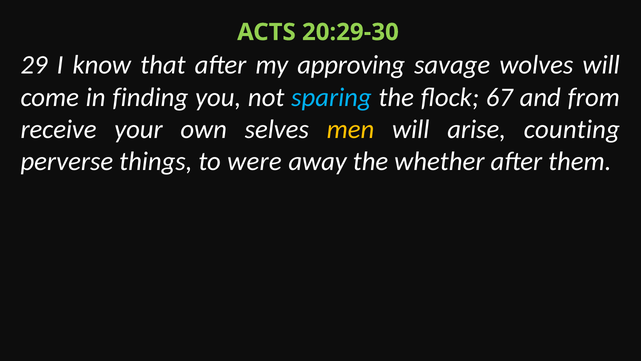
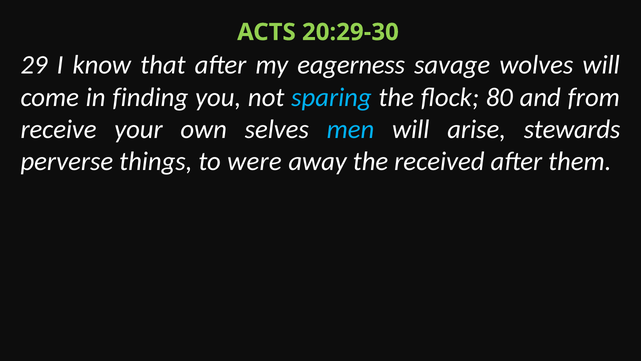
approving: approving -> eagerness
67: 67 -> 80
men colour: yellow -> light blue
counting: counting -> stewards
whether: whether -> received
